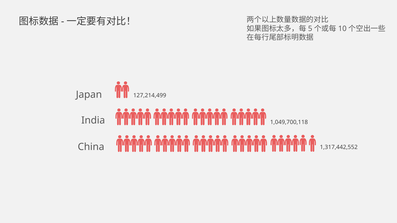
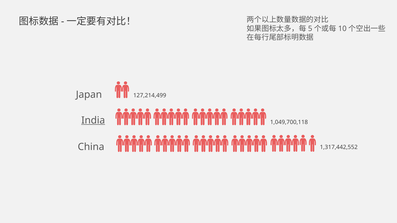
India underline: none -> present
